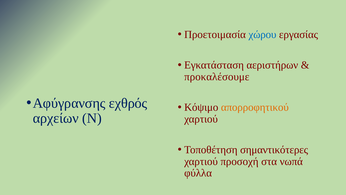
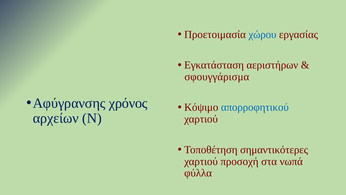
προκαλέσουμε: προκαλέσουμε -> σφουγγάρισμα
εχθρός: εχθρός -> χρόνος
απορροφητικού colour: orange -> blue
